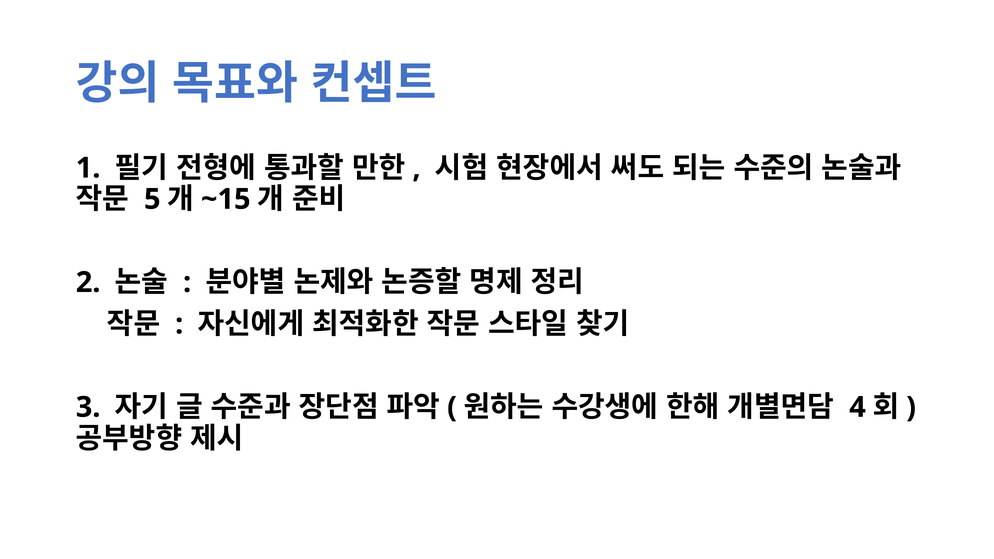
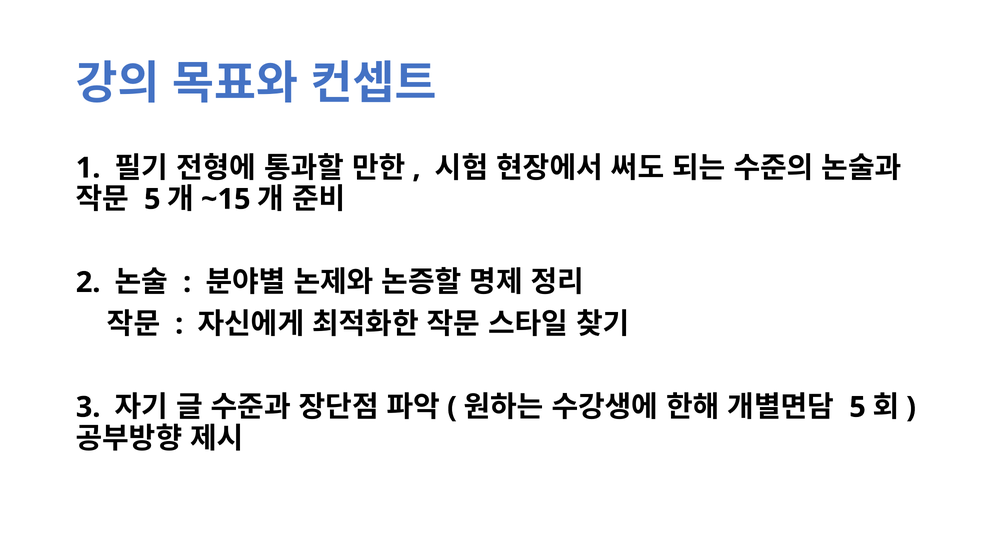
4 at (858, 407): 4 -> 5
